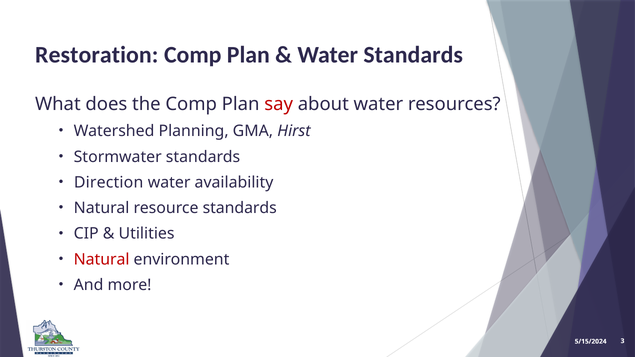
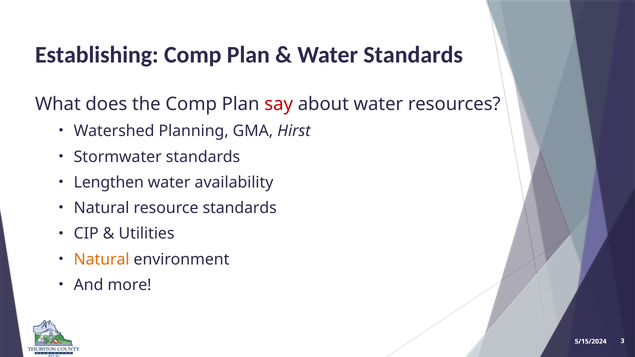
Restoration: Restoration -> Establishing
Direction: Direction -> Lengthen
Natural at (102, 260) colour: red -> orange
